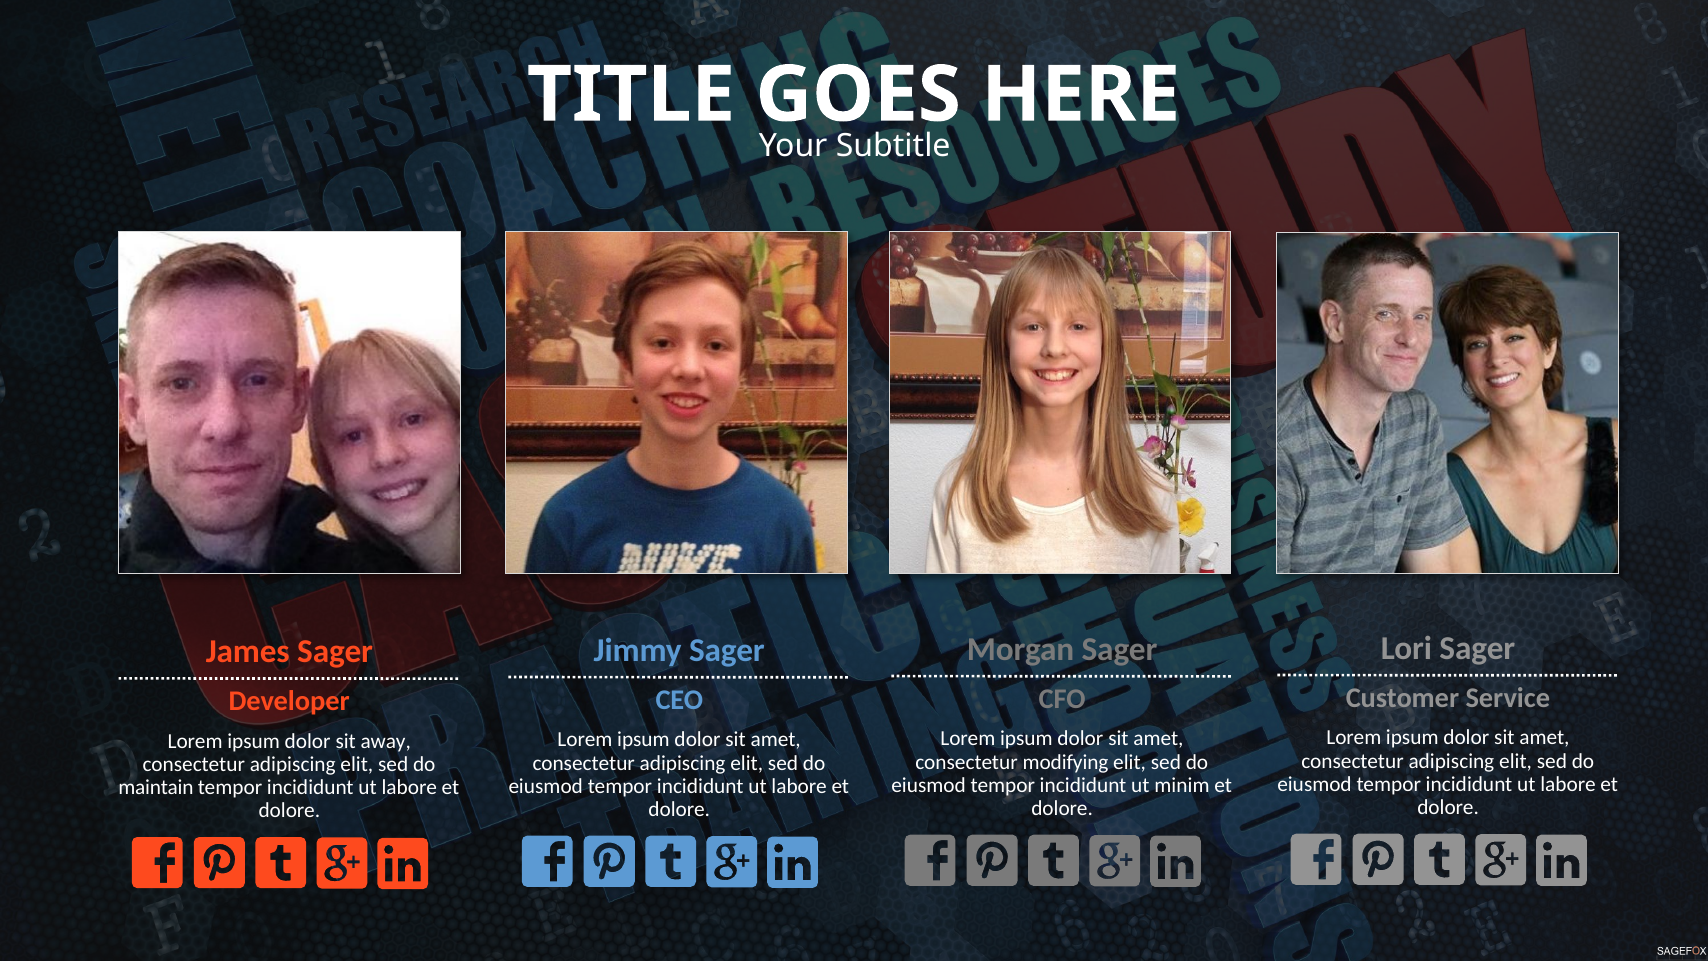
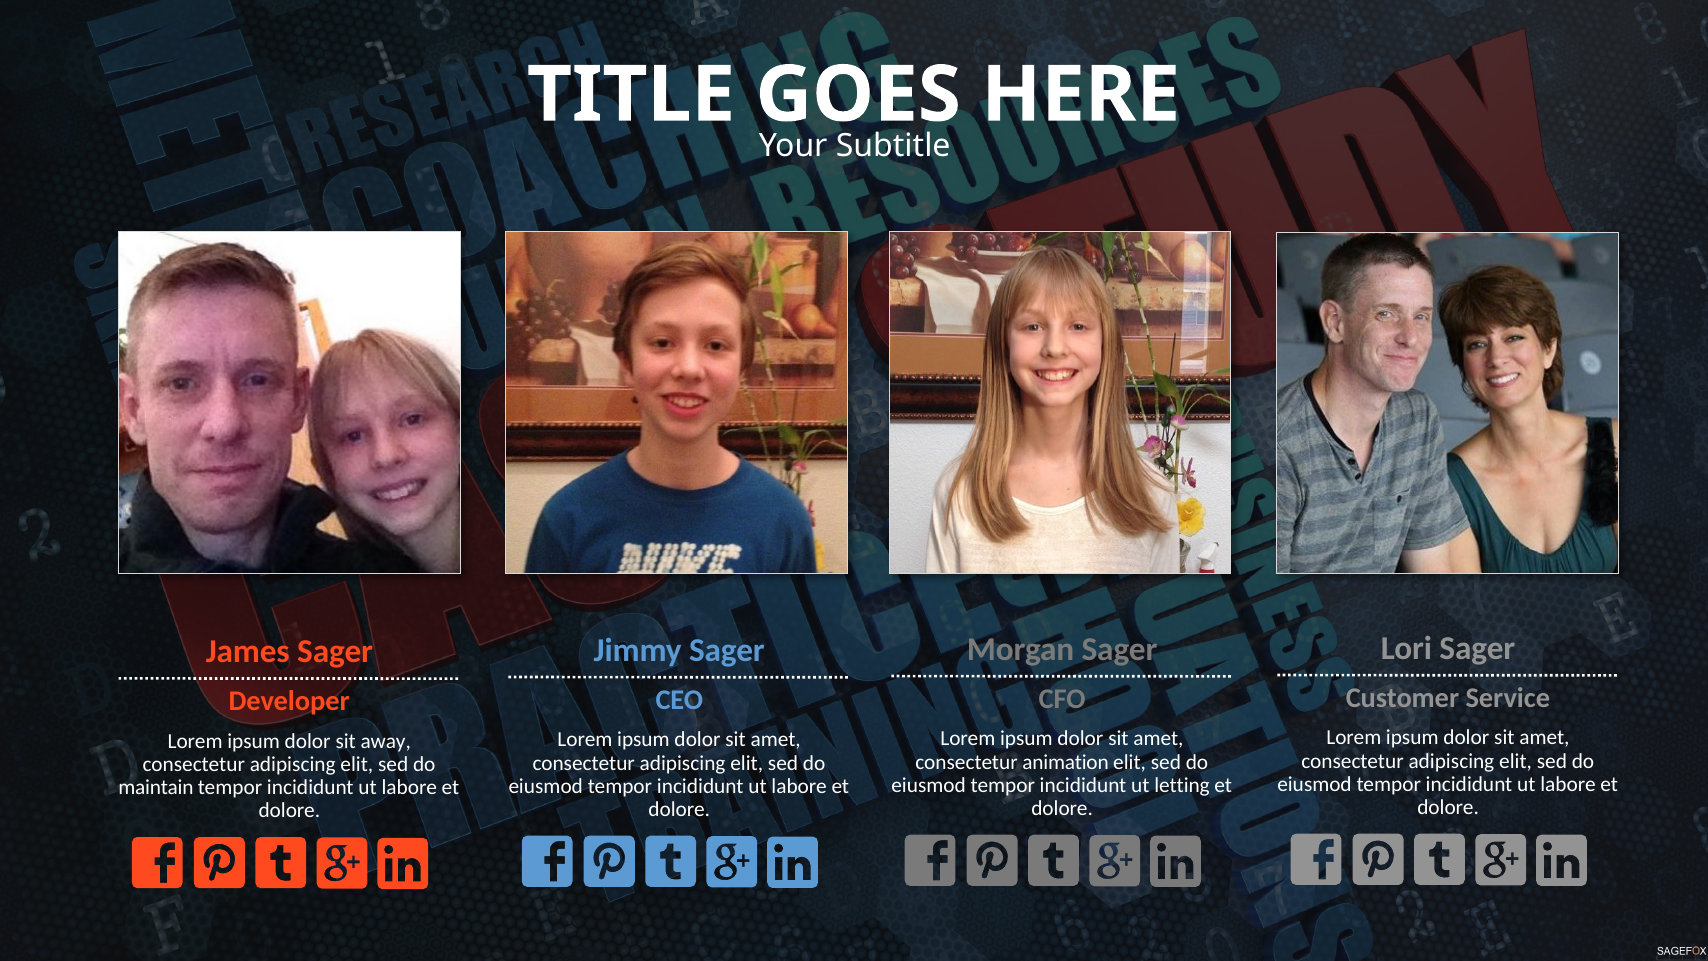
modifying: modifying -> animation
minim: minim -> letting
